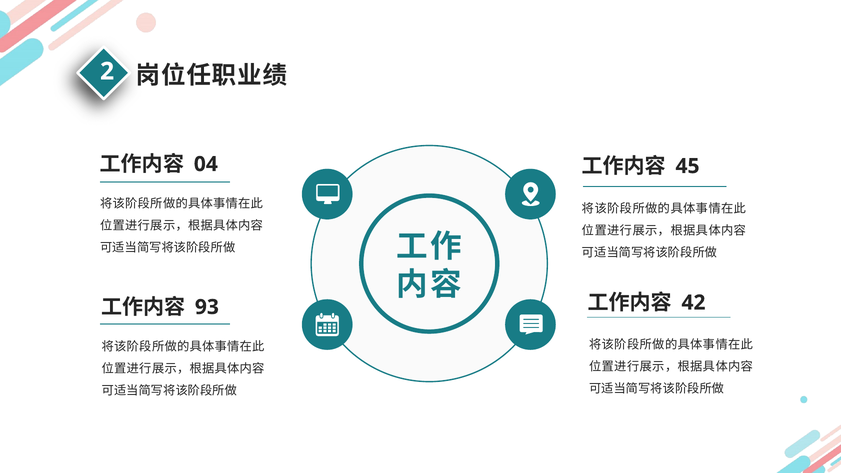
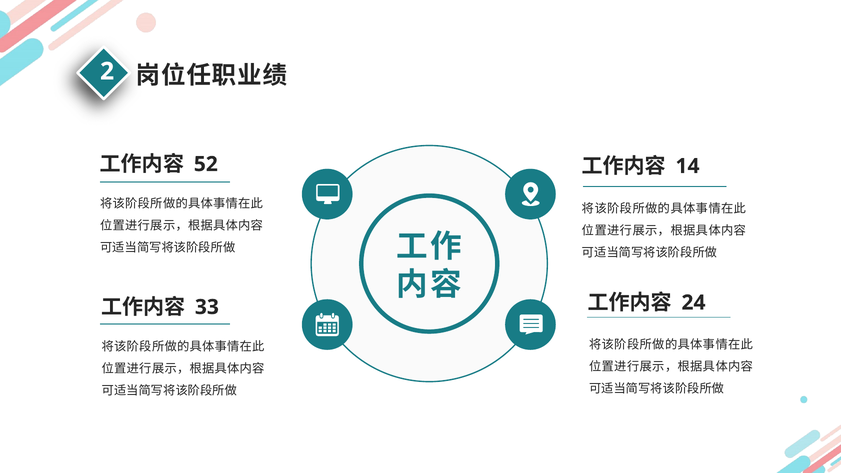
04: 04 -> 52
45: 45 -> 14
42: 42 -> 24
93: 93 -> 33
